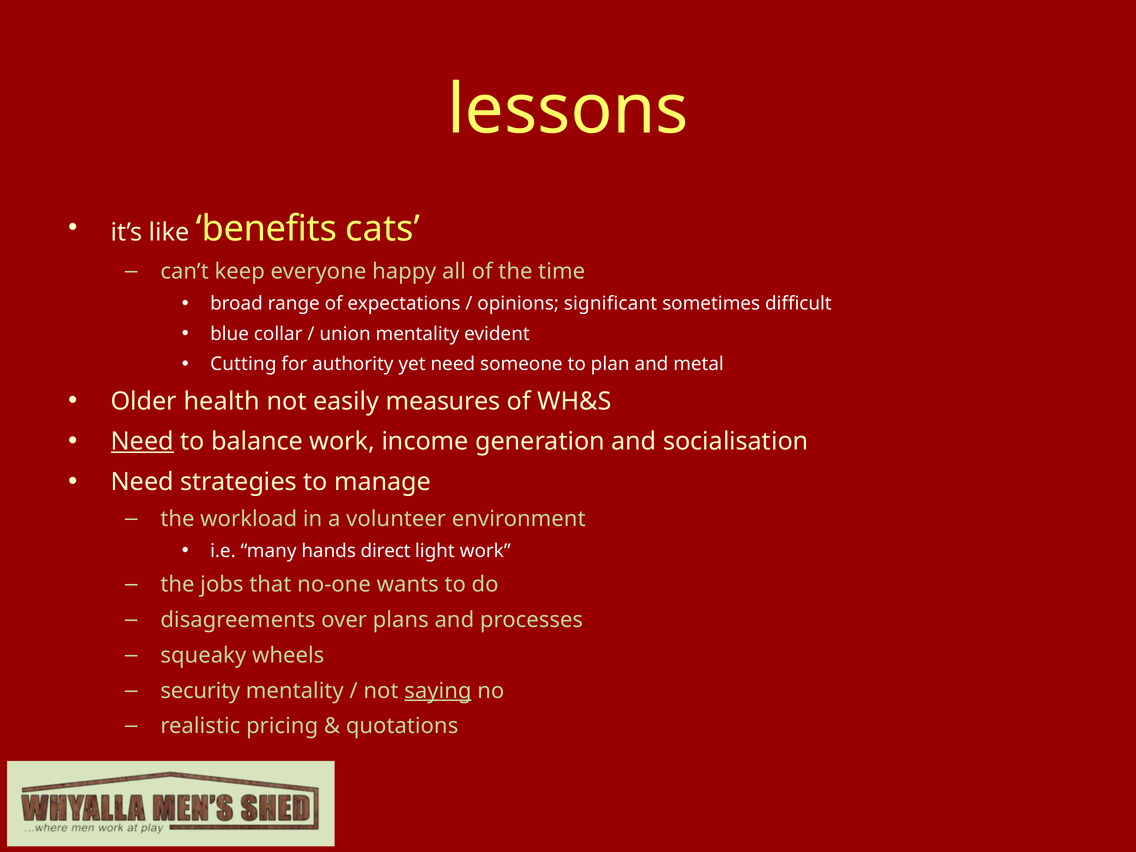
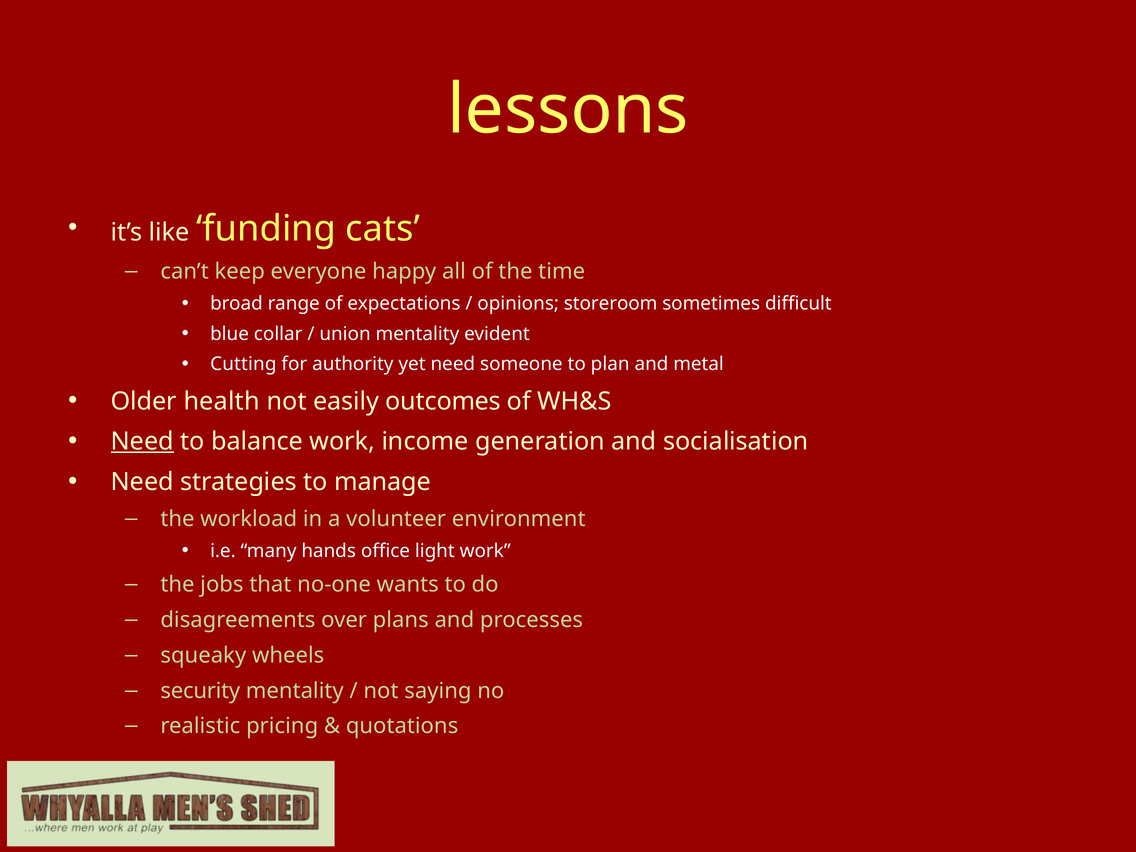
benefits: benefits -> funding
significant: significant -> storeroom
measures: measures -> outcomes
direct: direct -> office
saying underline: present -> none
